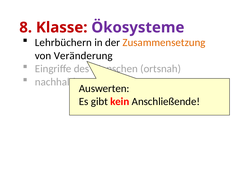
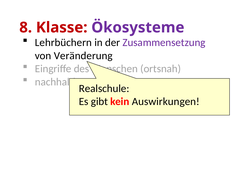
Zusammensetzung colour: orange -> purple
Auswerten: Auswerten -> Realschule
Anschließende: Anschließende -> Auswirkungen
